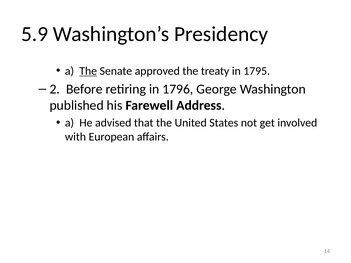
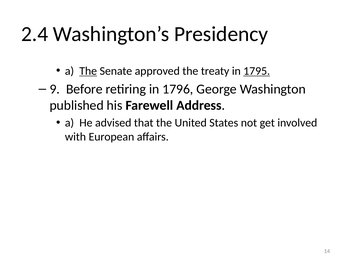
5.9: 5.9 -> 2.4
1795 underline: none -> present
2: 2 -> 9
